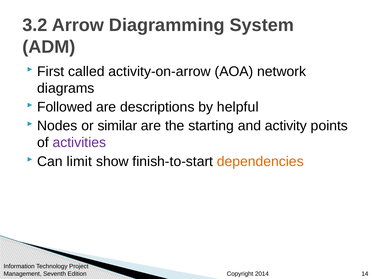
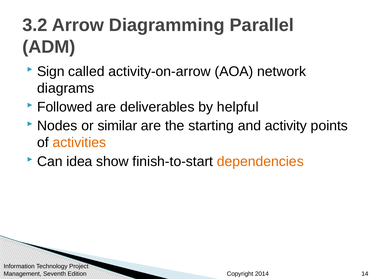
System: System -> Parallel
First: First -> Sign
descriptions: descriptions -> deliverables
activities colour: purple -> orange
limit: limit -> idea
